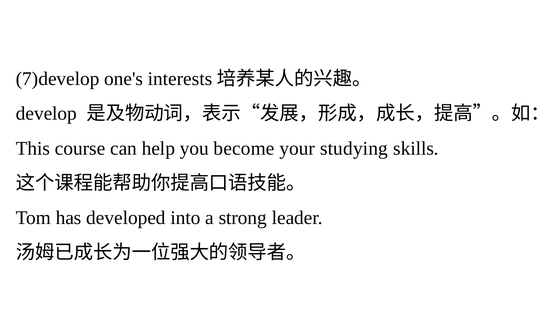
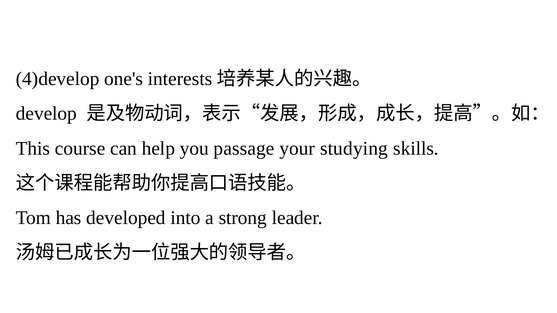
7)develop: 7)develop -> 4)develop
become: become -> passage
